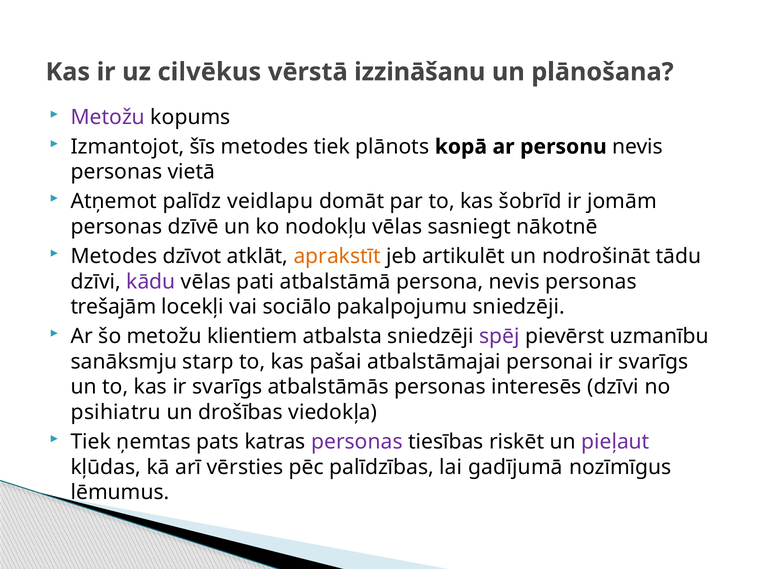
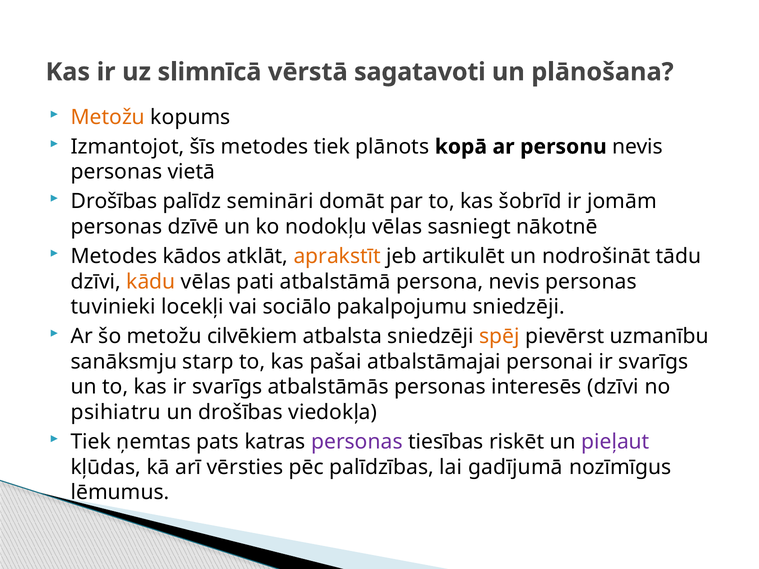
cilvēkus: cilvēkus -> slimnīcā
izzināšanu: izzināšanu -> sagatavoti
Metožu at (108, 117) colour: purple -> orange
Atņemot at (114, 202): Atņemot -> Drošības
veidlapu: veidlapu -> semināri
dzīvot: dzīvot -> kādos
kādu colour: purple -> orange
trešajām: trešajām -> tuvinieki
klientiem: klientiem -> cilvēkiem
spēj colour: purple -> orange
